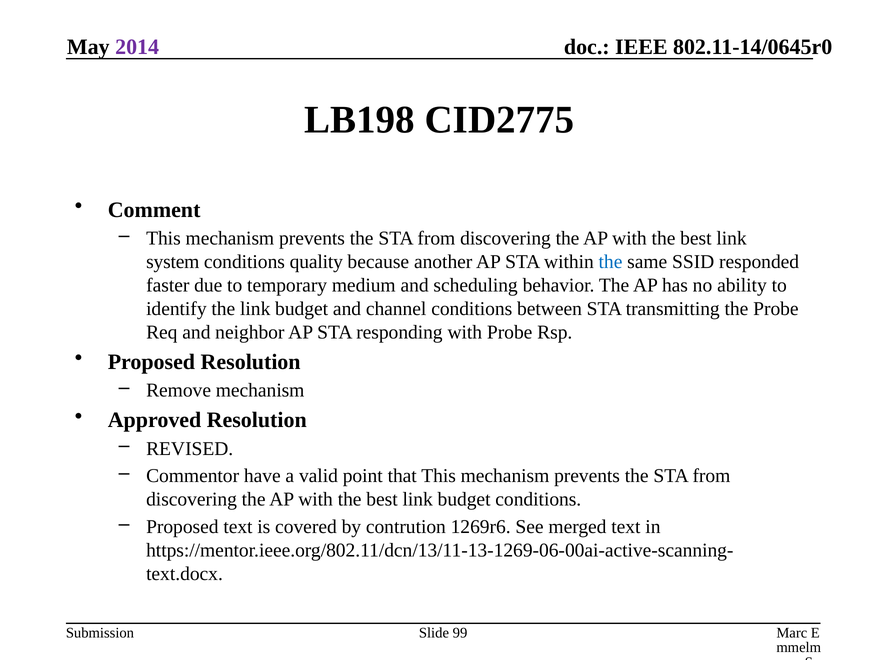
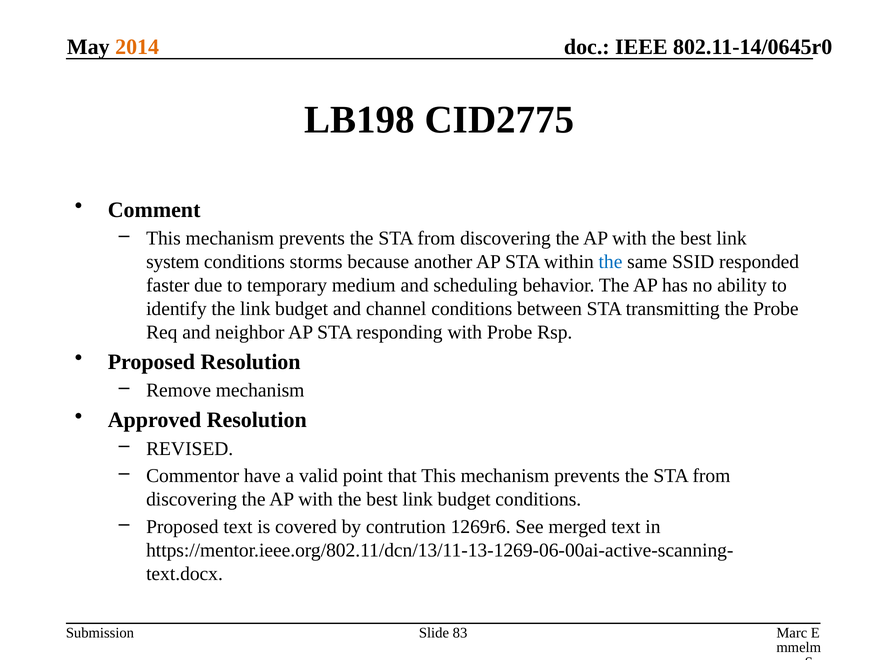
2014 colour: purple -> orange
quality: quality -> storms
99: 99 -> 83
